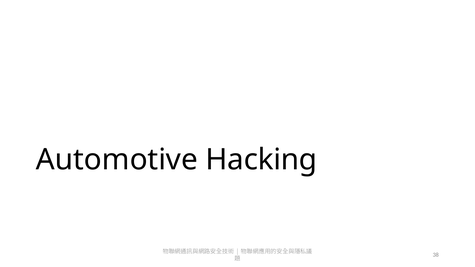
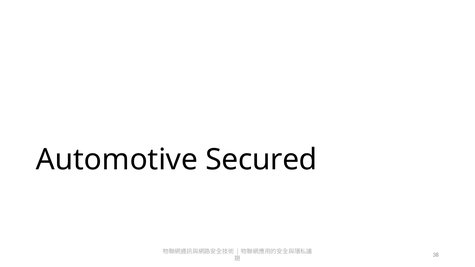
Hacking: Hacking -> Secured
